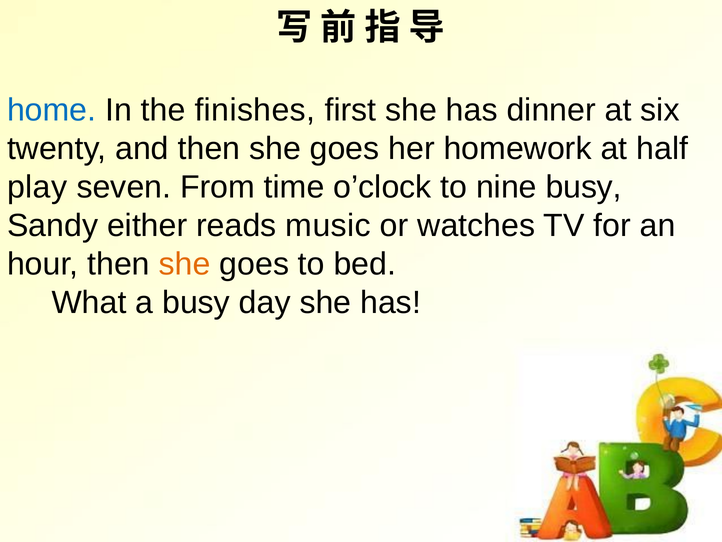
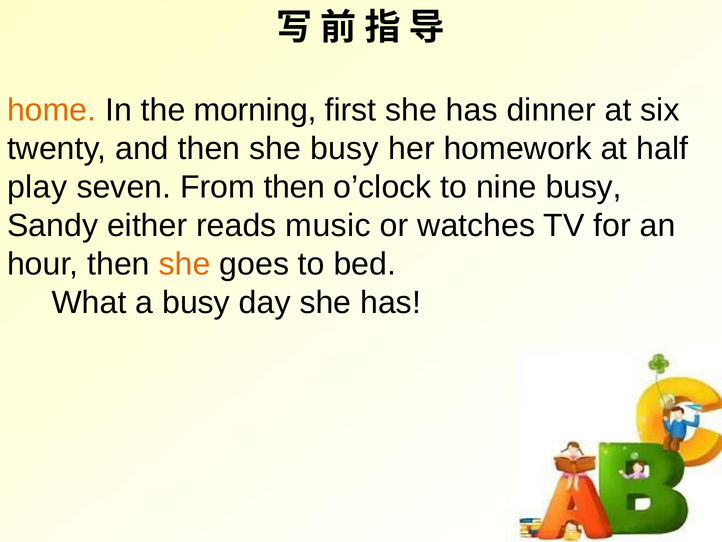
home colour: blue -> orange
finishes: finishes -> morning
and then she goes: goes -> busy
From time: time -> then
